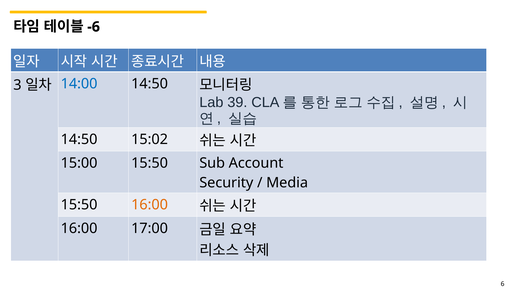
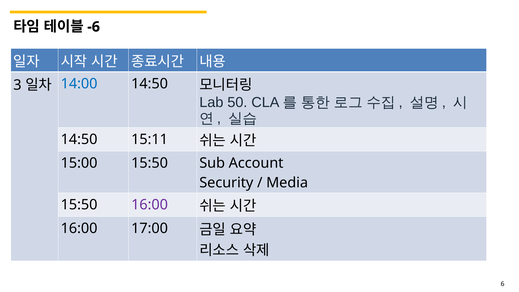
39: 39 -> 50
15:02: 15:02 -> 15:11
16:00 at (150, 205) colour: orange -> purple
